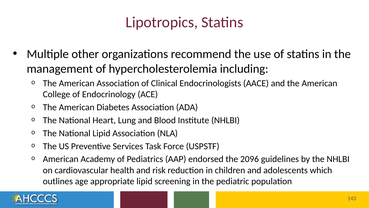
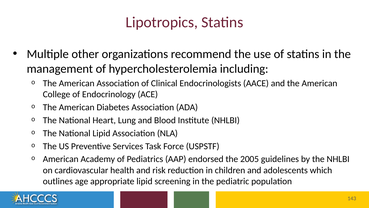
2096: 2096 -> 2005
